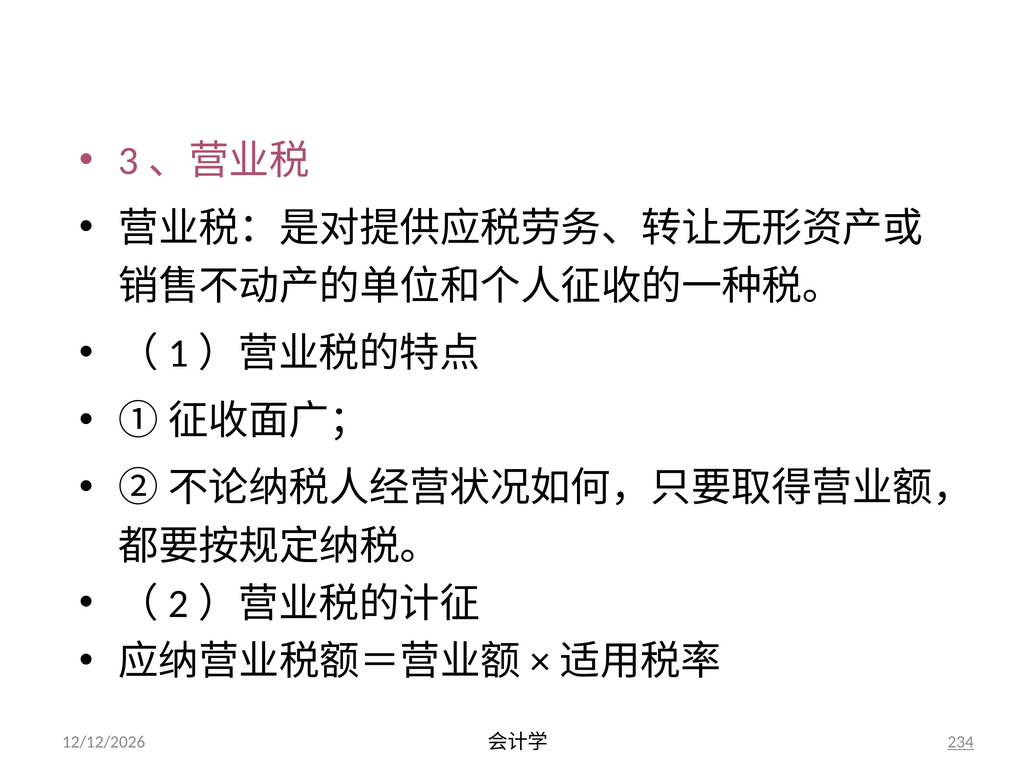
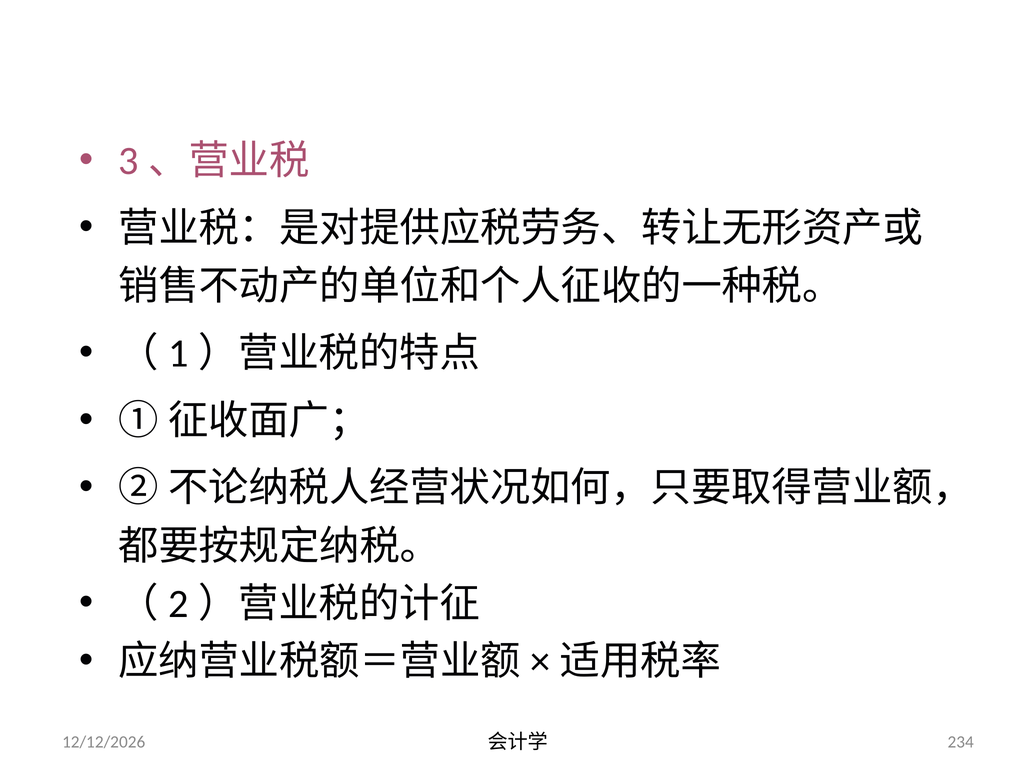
234 underline: present -> none
